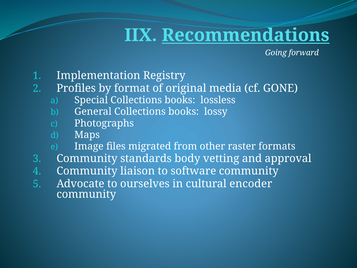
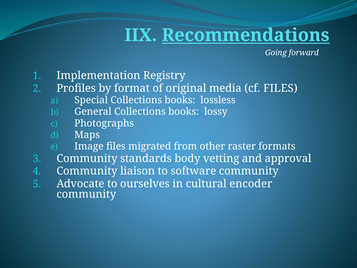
cf GONE: GONE -> FILES
